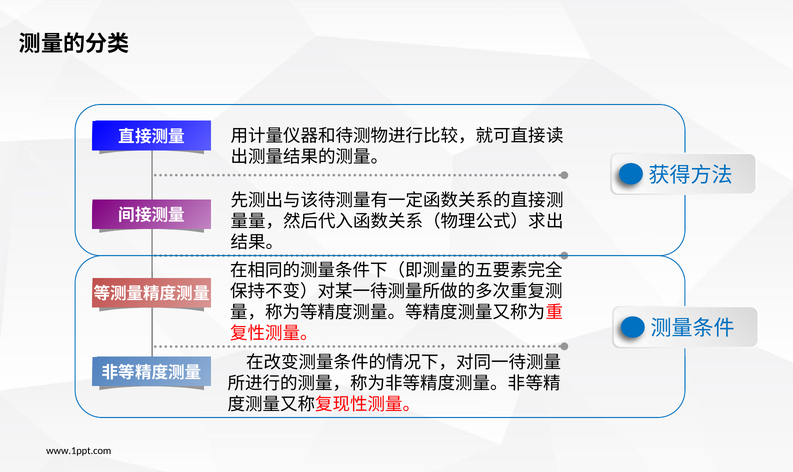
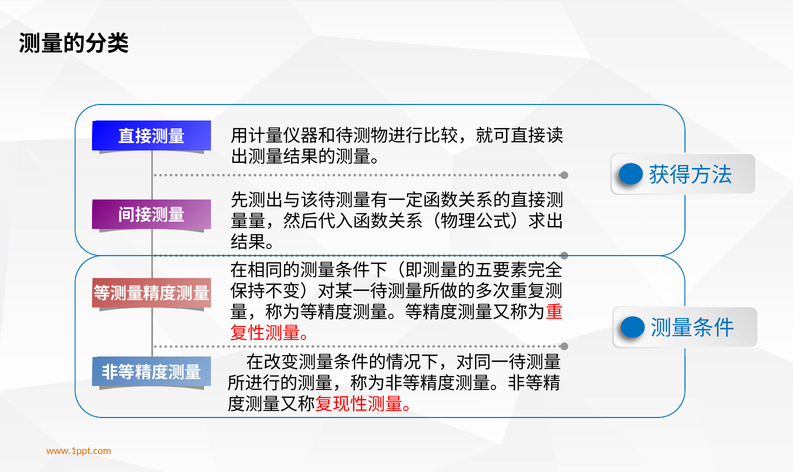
www.1ppt.com colour: black -> orange
